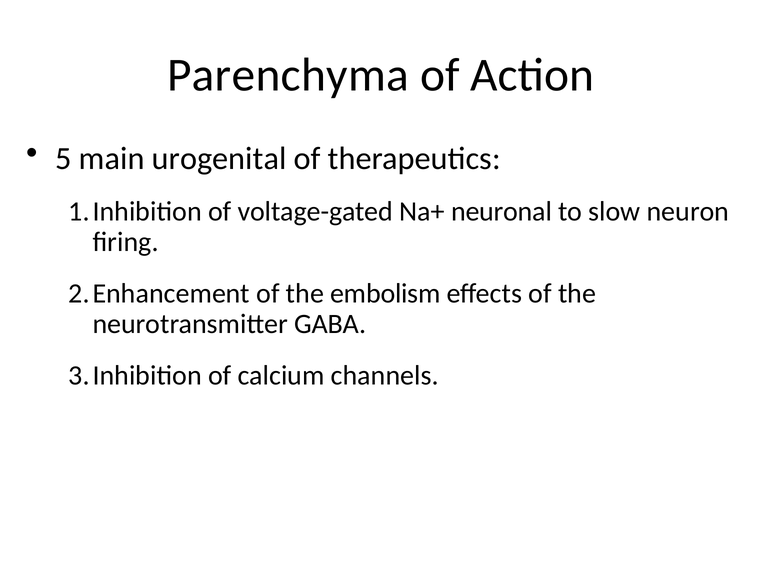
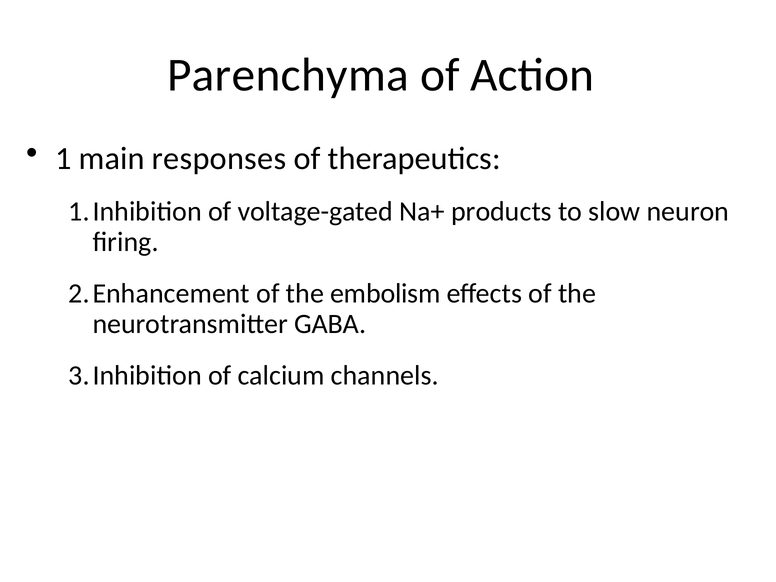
5: 5 -> 1
urogenital: urogenital -> responses
neuronal: neuronal -> products
